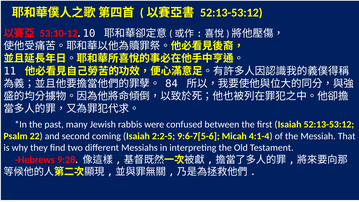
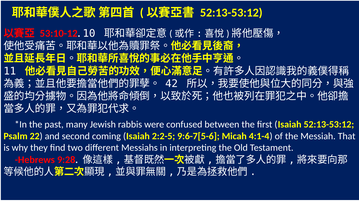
84: 84 -> 42
